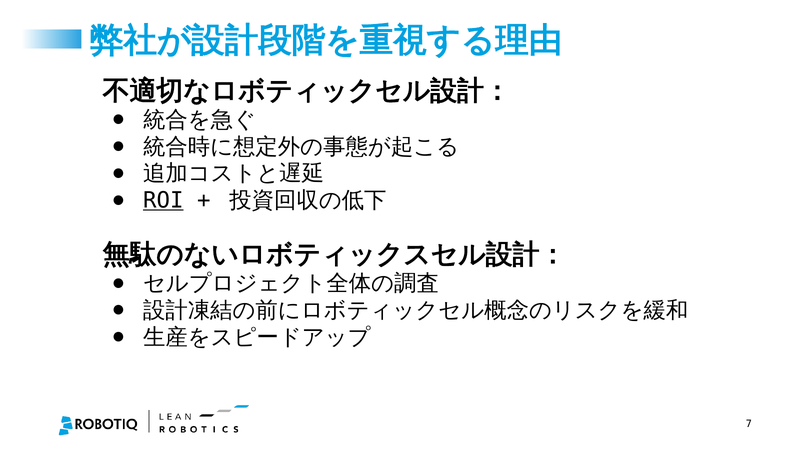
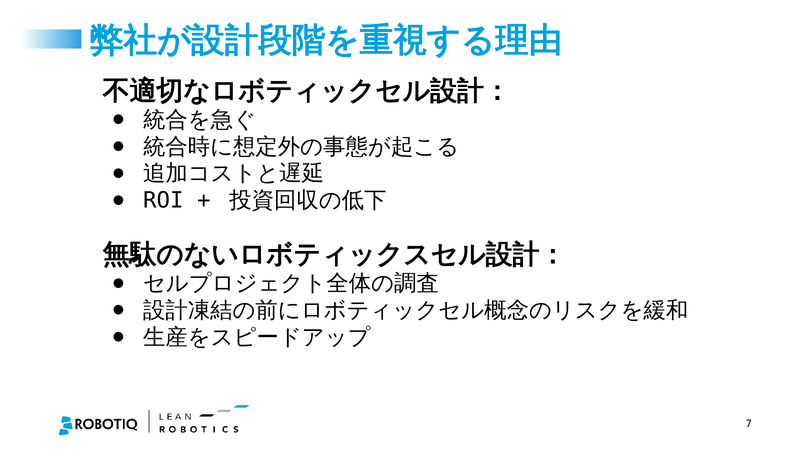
ROI underline: present -> none
